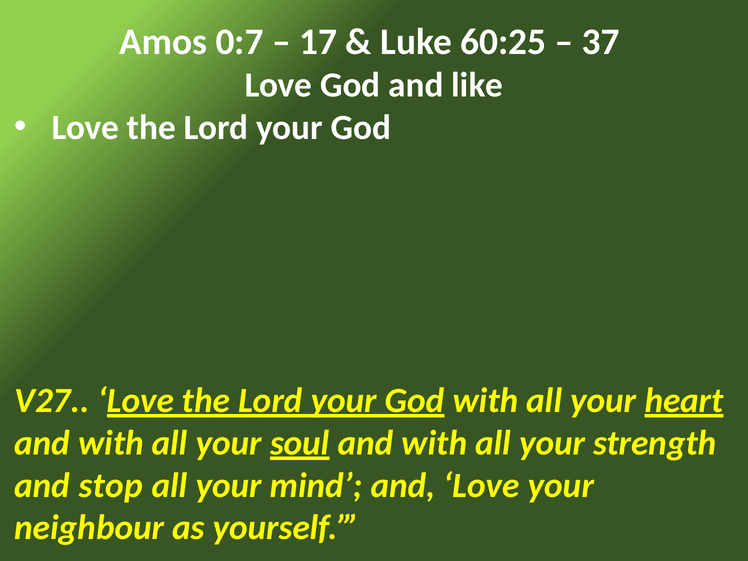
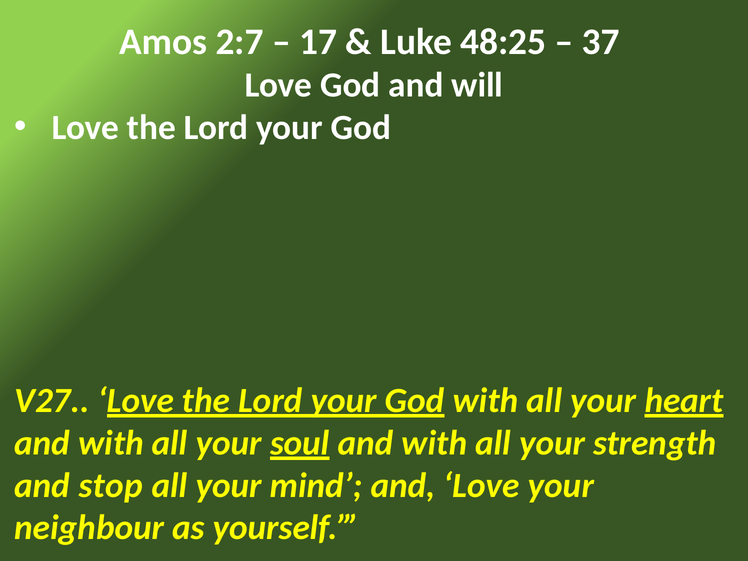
0:7: 0:7 -> 2:7
60:25: 60:25 -> 48:25
like: like -> will
